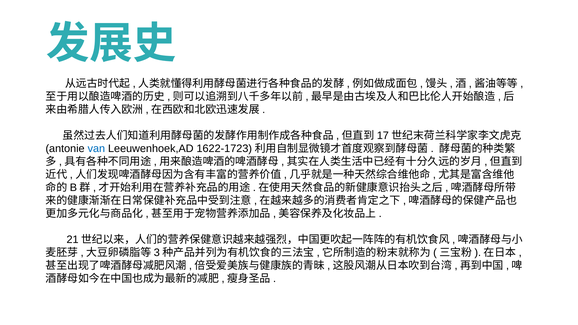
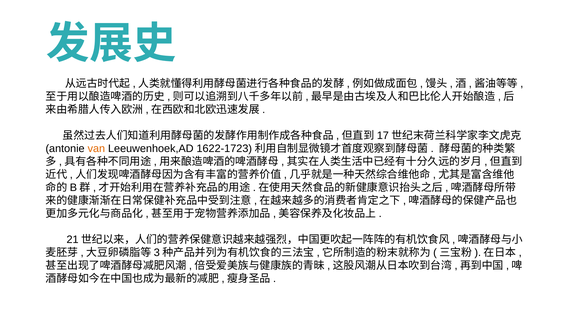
van colour: blue -> orange
